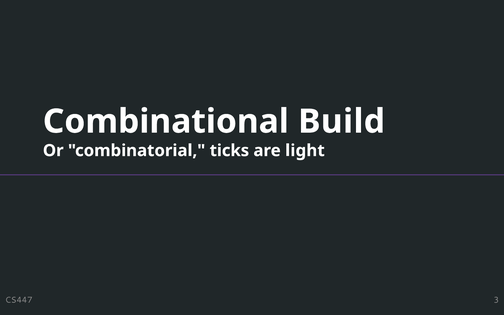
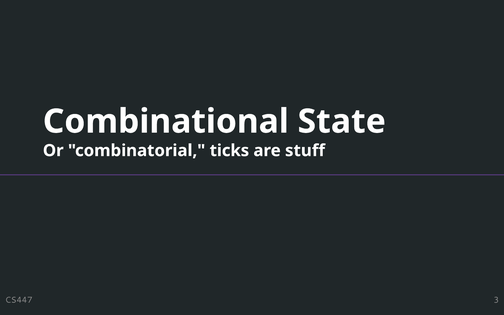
Build: Build -> State
light: light -> stuff
